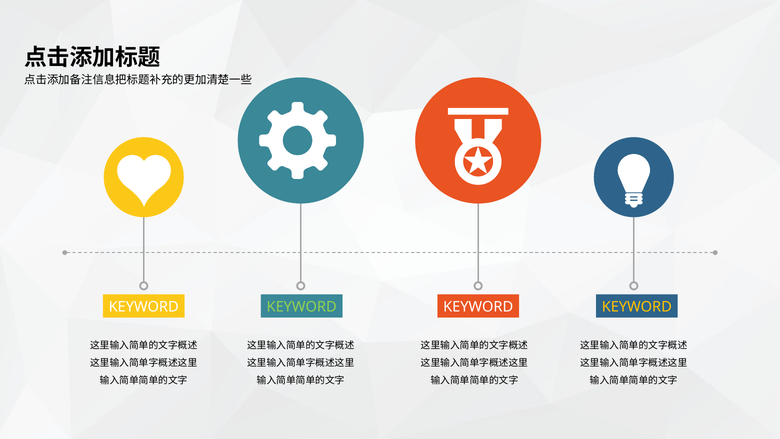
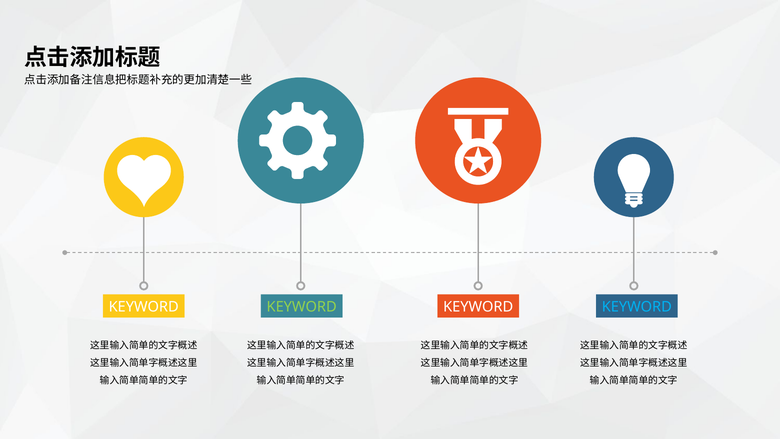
KEYWORD at (637, 307) colour: yellow -> light blue
